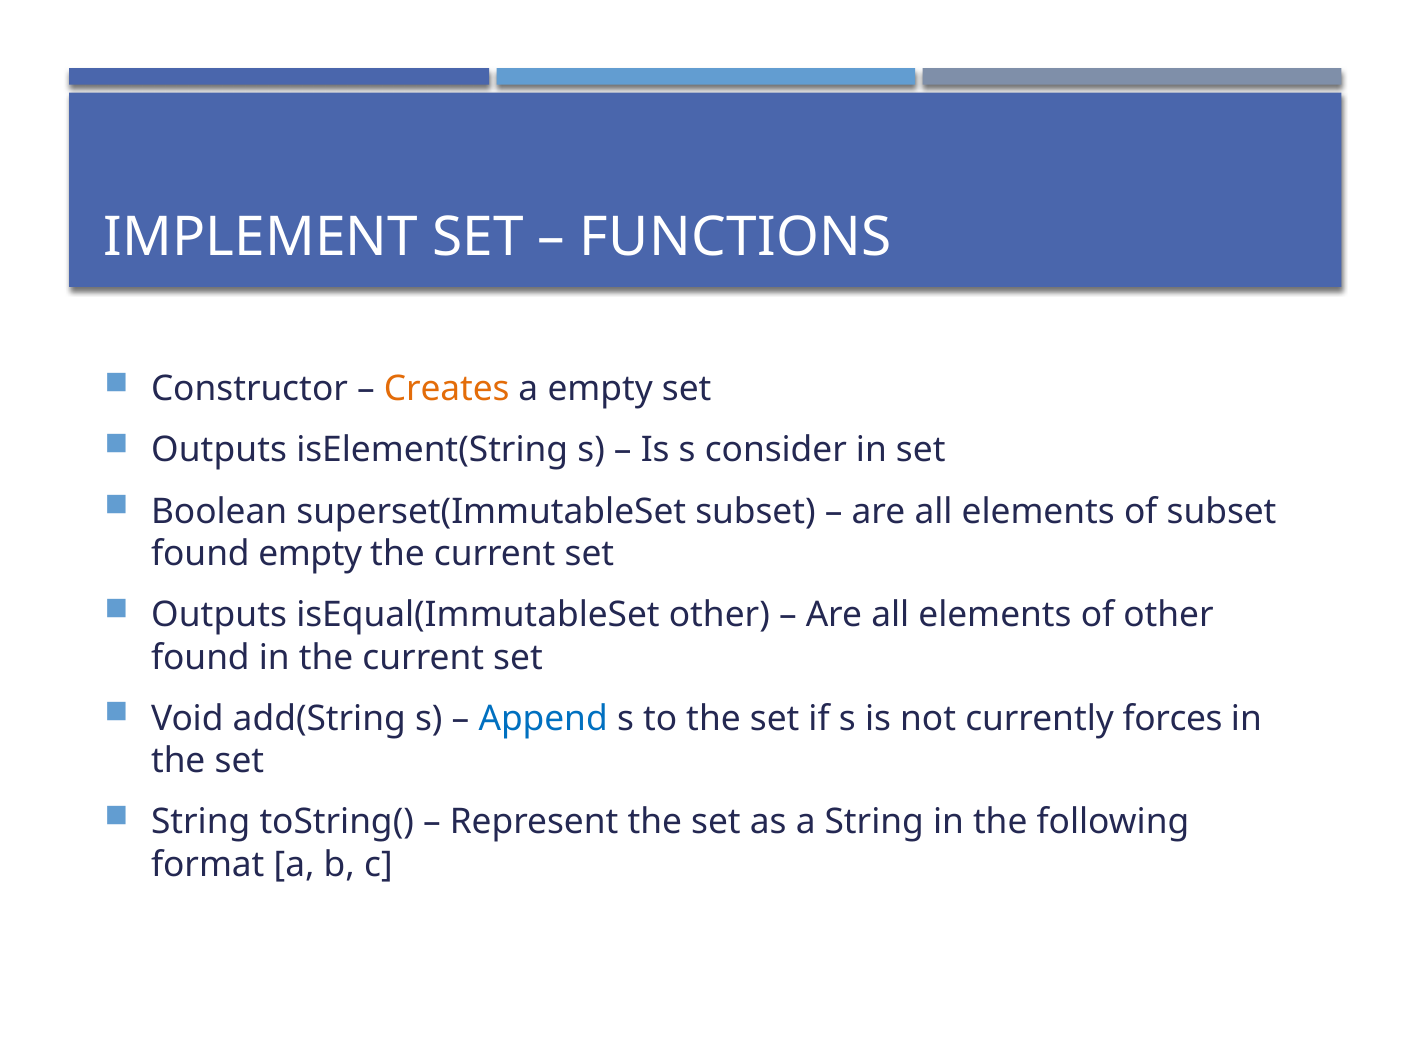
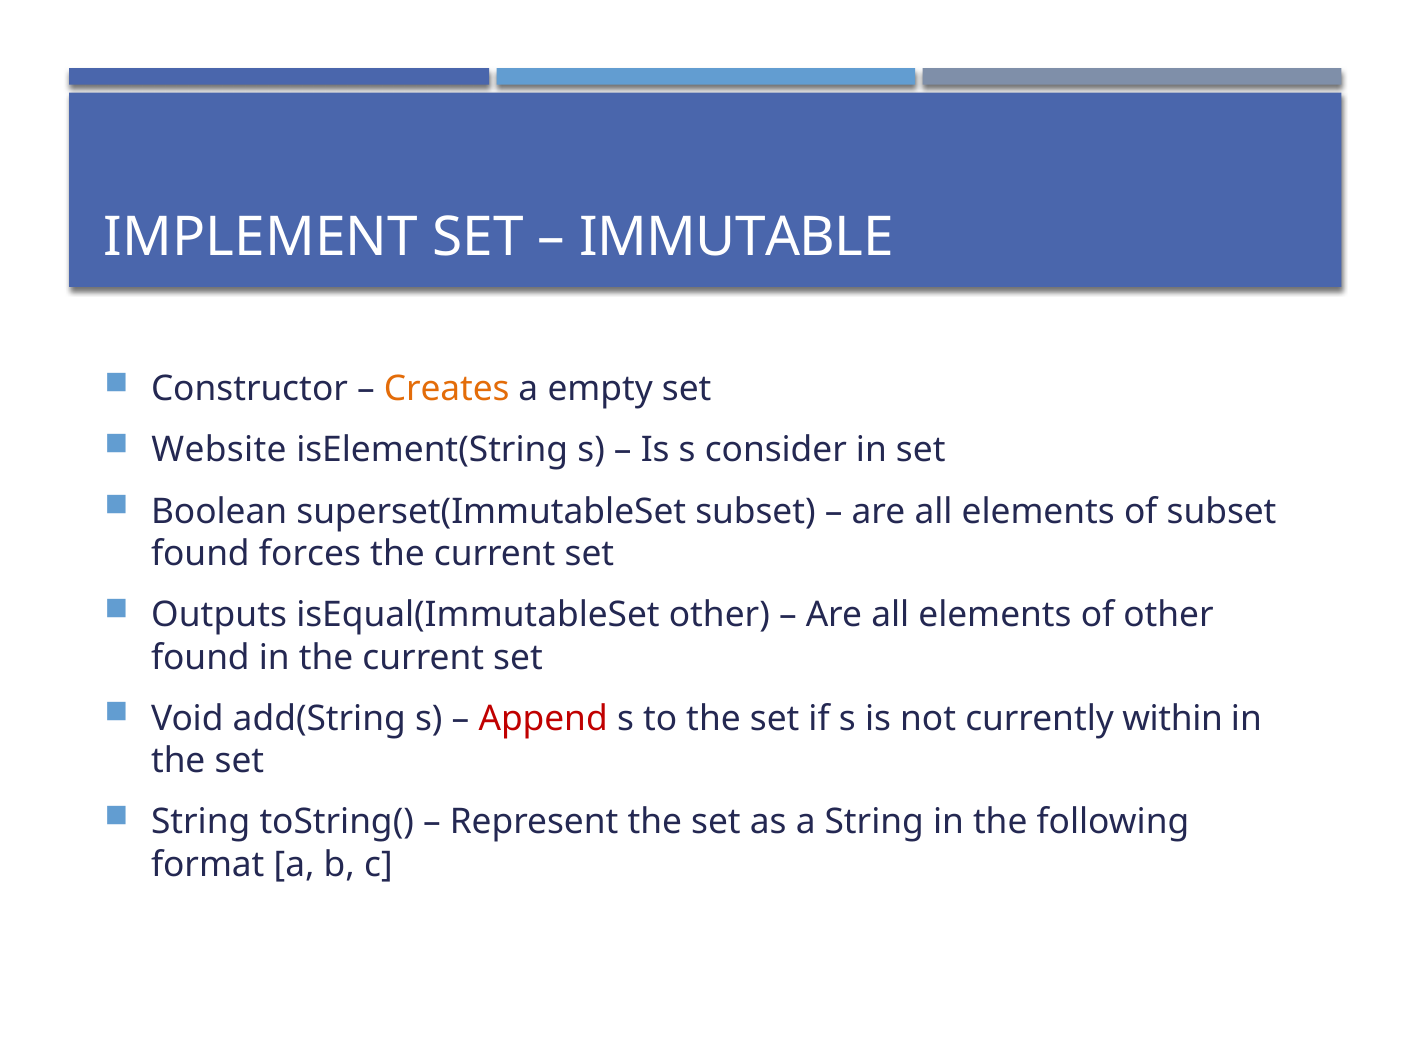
FUNCTIONS: FUNCTIONS -> IMMUTABLE
Outputs at (219, 450): Outputs -> Website
found empty: empty -> forces
Append colour: blue -> red
forces: forces -> within
